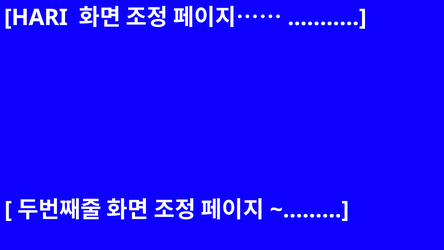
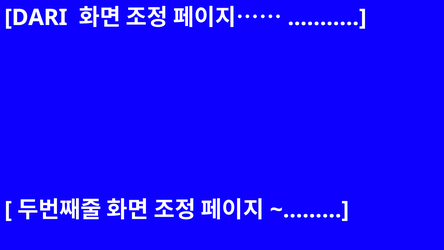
HARI: HARI -> DARI
